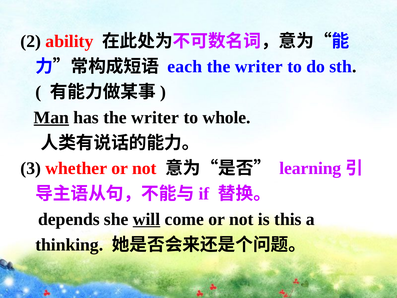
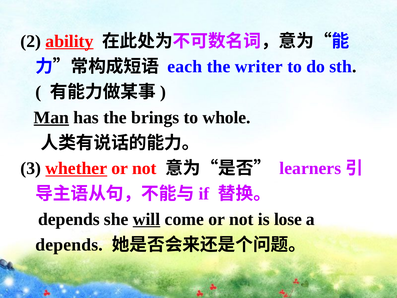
ability underline: none -> present
has the writer: writer -> brings
whether underline: none -> present
learning: learning -> learners
this: this -> lose
thinking at (69, 244): thinking -> depends
